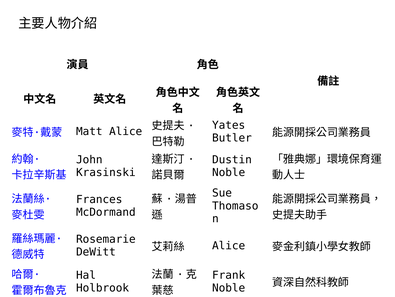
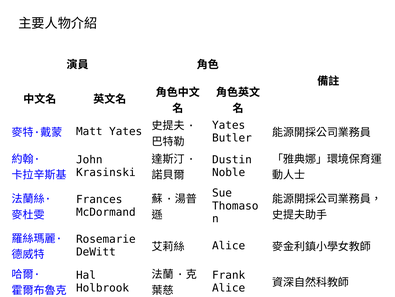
Matt Alice: Alice -> Yates
Noble at (229, 287): Noble -> Alice
